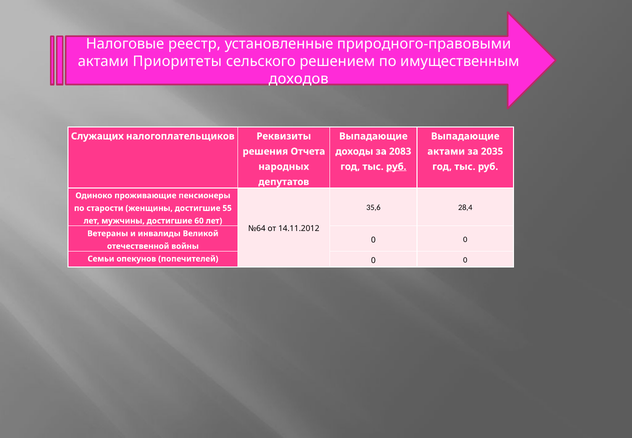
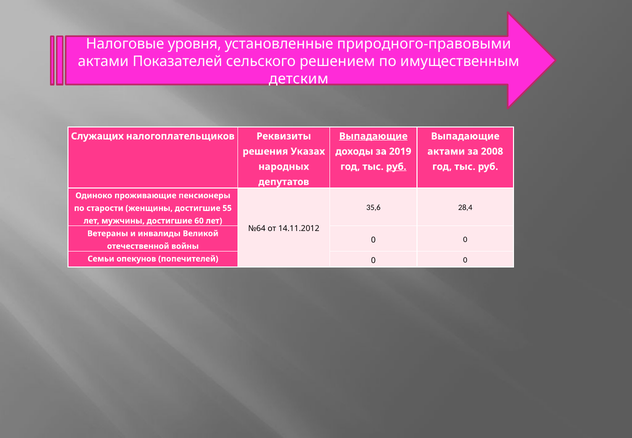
реестр: реестр -> уровня
Приоритеты: Приоритеты -> Показателей
доходов: доходов -> детским
Выпадающие at (373, 136) underline: none -> present
Отчета: Отчета -> Указах
2083: 2083 -> 2019
2035: 2035 -> 2008
